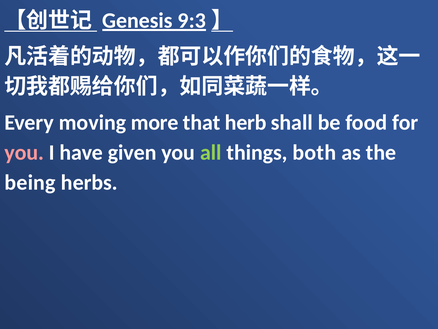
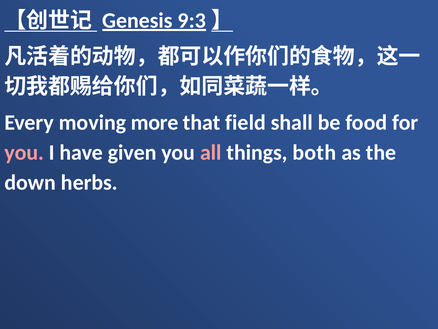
herb: herb -> field
all colour: light green -> pink
being: being -> down
